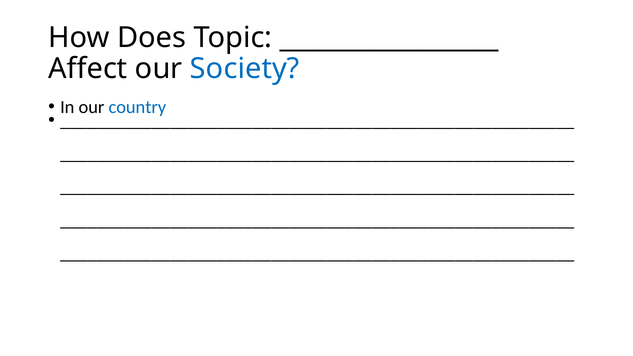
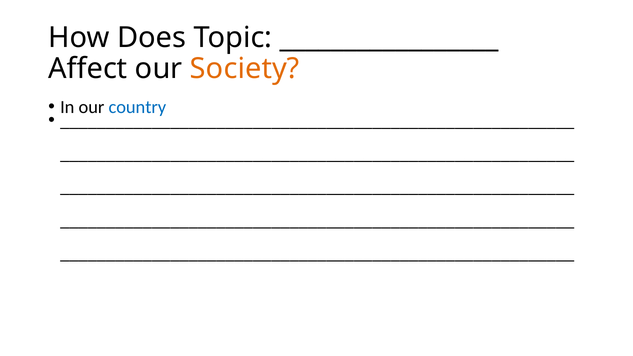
Society colour: blue -> orange
